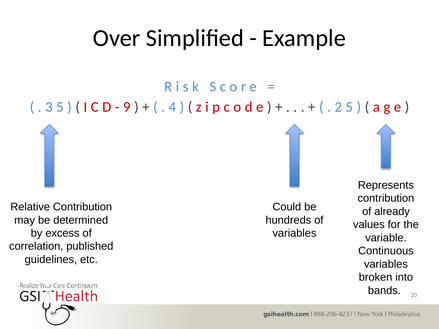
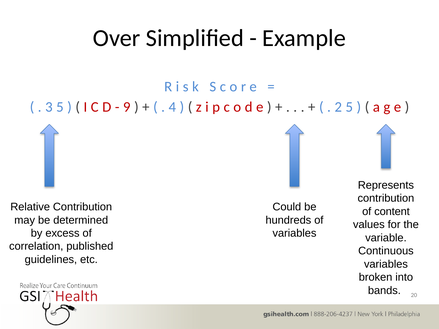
already: already -> content
